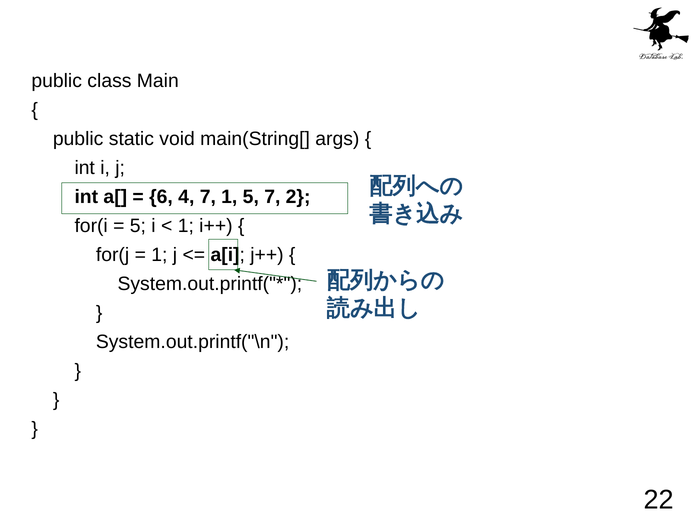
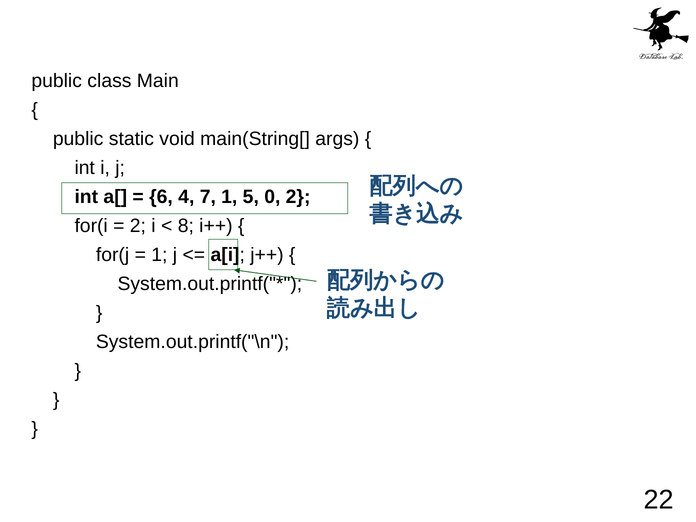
5 7: 7 -> 0
5 at (138, 226): 5 -> 2
1 at (186, 226): 1 -> 8
